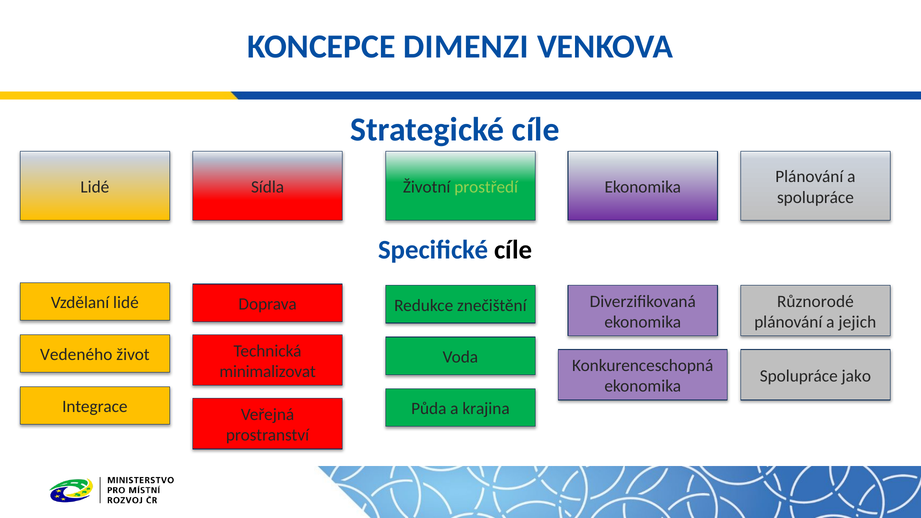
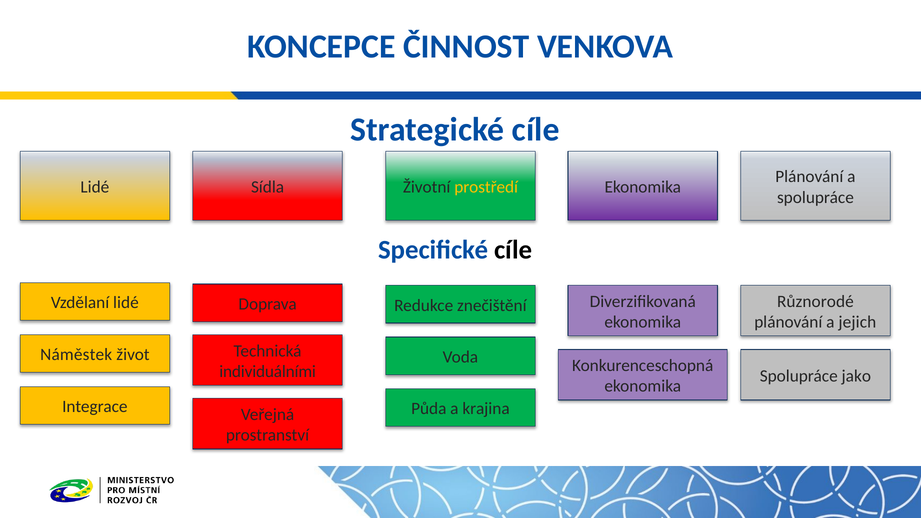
DIMENZI: DIMENZI -> ČINNOST
prostředí colour: light green -> yellow
Vedeného: Vedeného -> Náměstek
minimalizovat: minimalizovat -> individuálními
